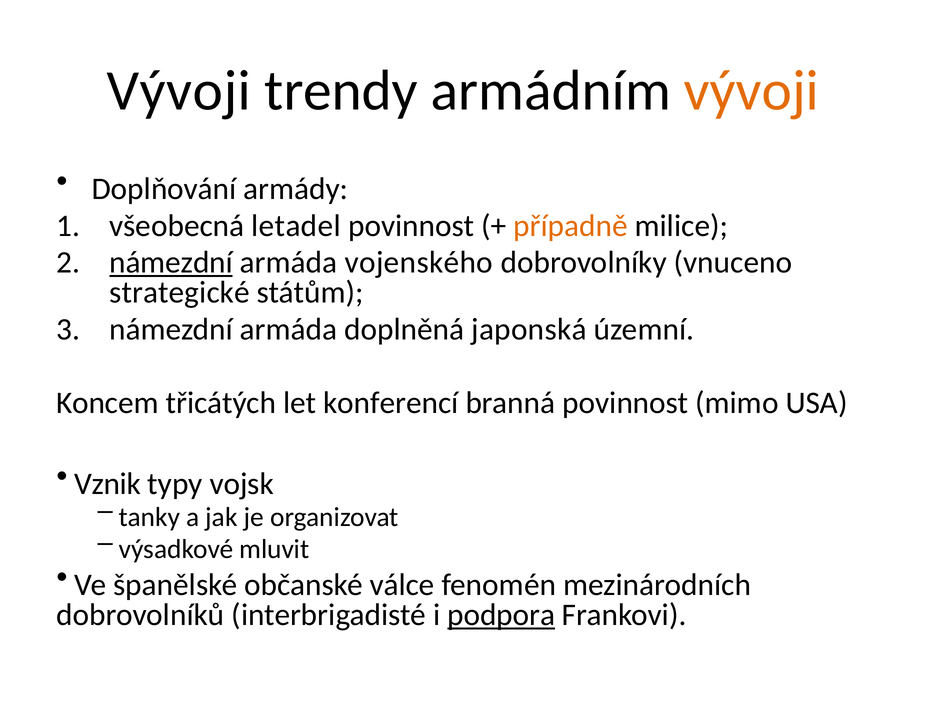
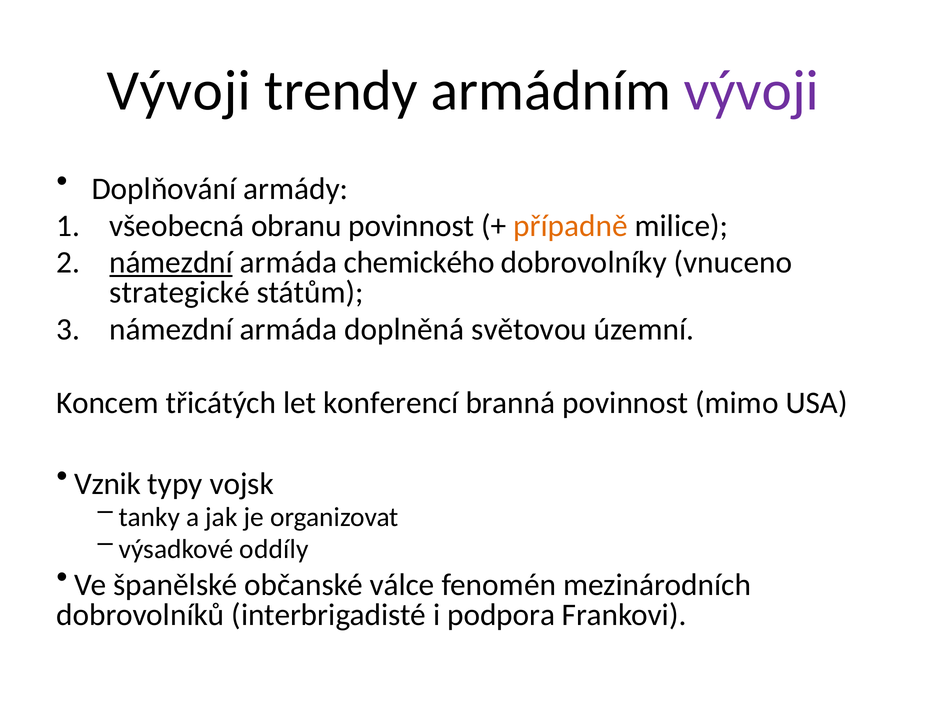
vývoji at (751, 91) colour: orange -> purple
letadel: letadel -> obranu
vojenského: vojenského -> chemického
japonská: japonská -> světovou
mluvit: mluvit -> oddíly
podpora underline: present -> none
